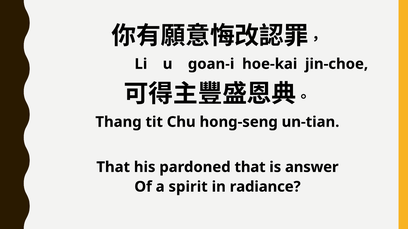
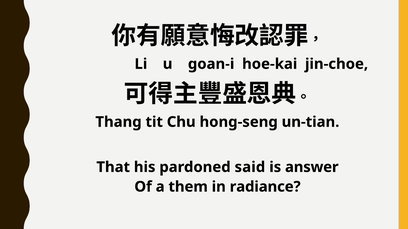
pardoned that: that -> said
spirit: spirit -> them
